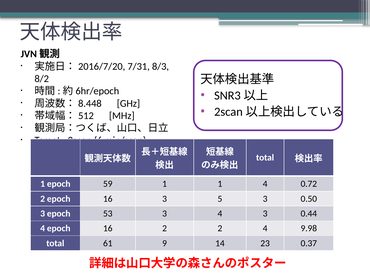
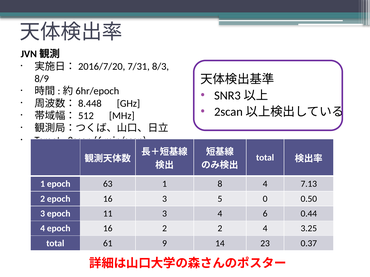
8/2: 8/2 -> 8/9
59: 59 -> 63
1 1: 1 -> 8
0.72: 0.72 -> 7.13
5 3: 3 -> 0
53: 53 -> 11
4 3: 3 -> 6
9.98: 9.98 -> 3.25
